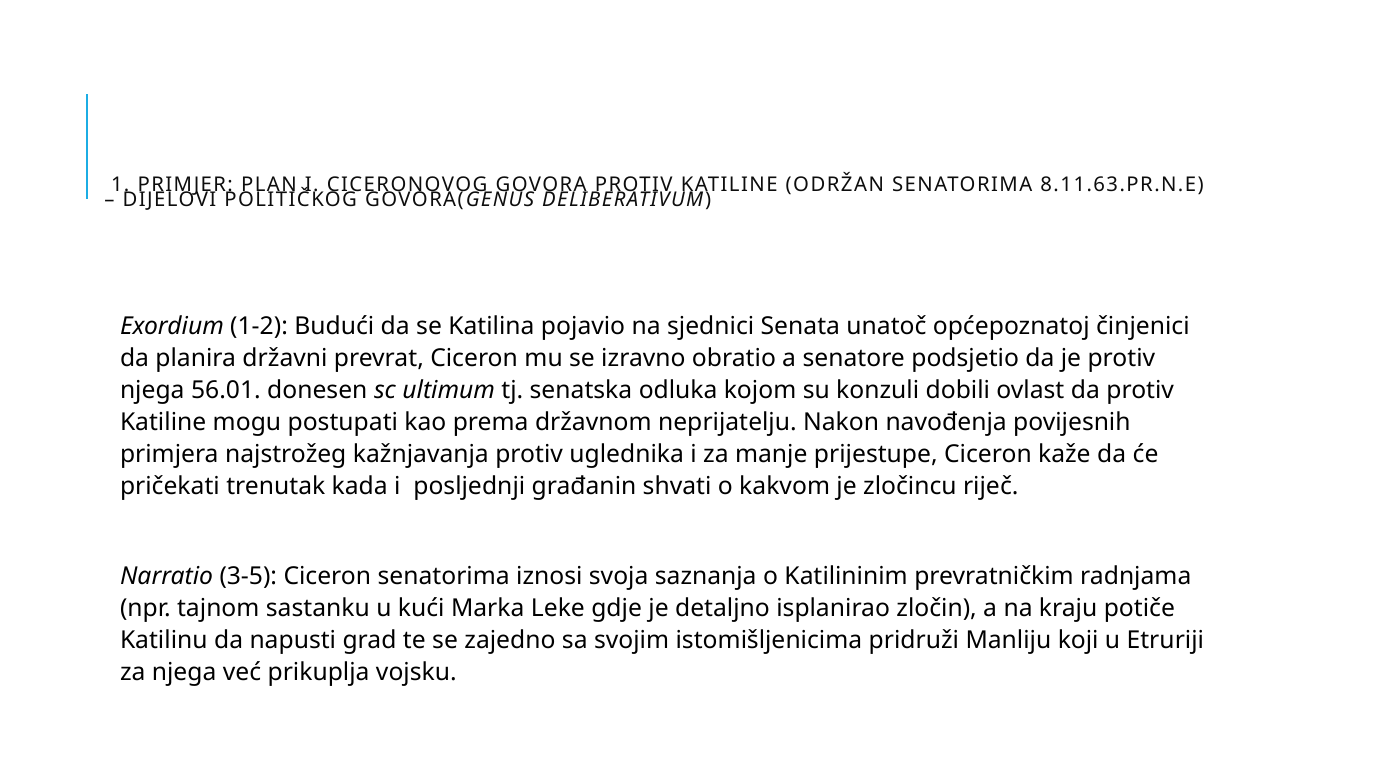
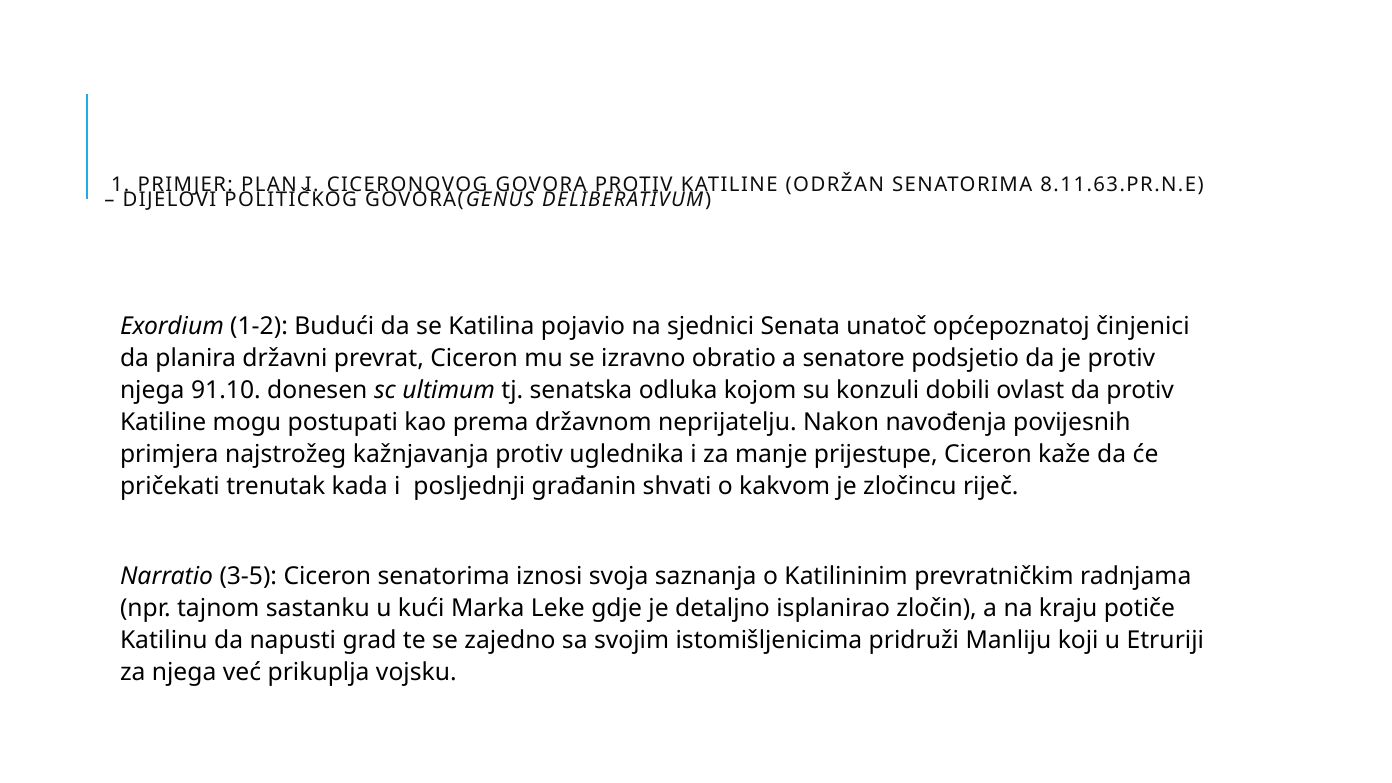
56.01: 56.01 -> 91.10
